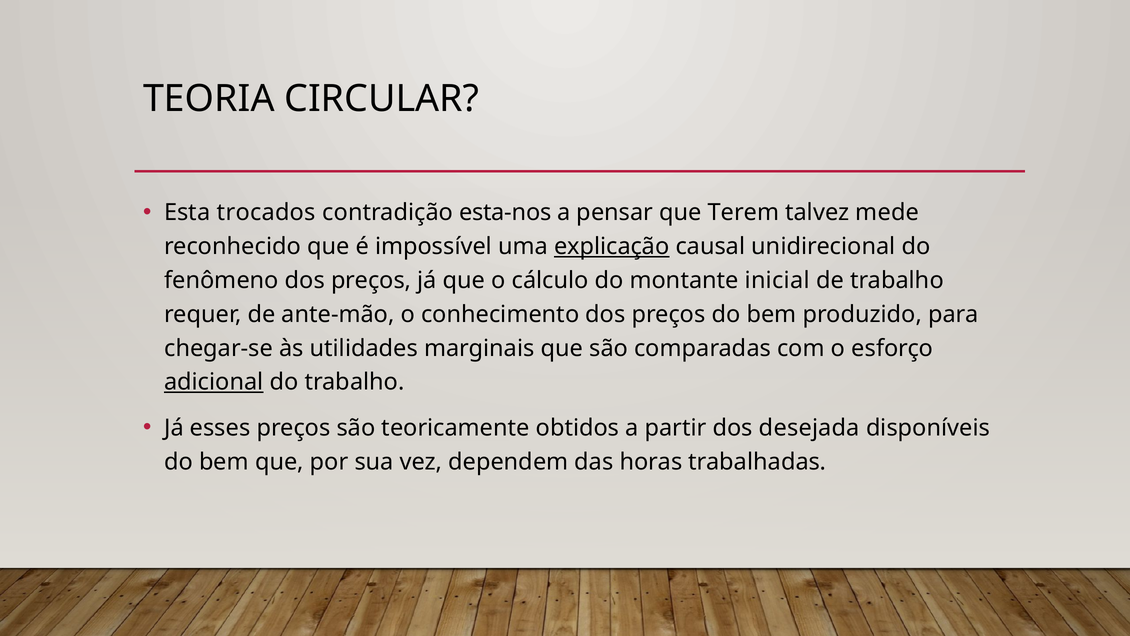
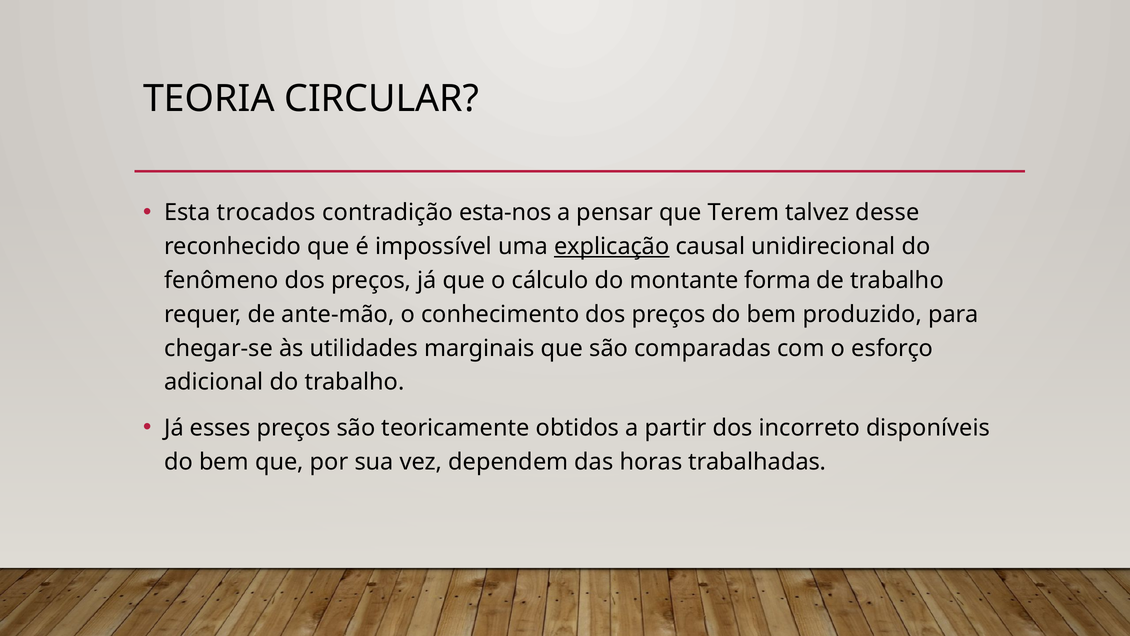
mede: mede -> desse
inicial: inicial -> forma
adicional underline: present -> none
desejada: desejada -> incorreto
